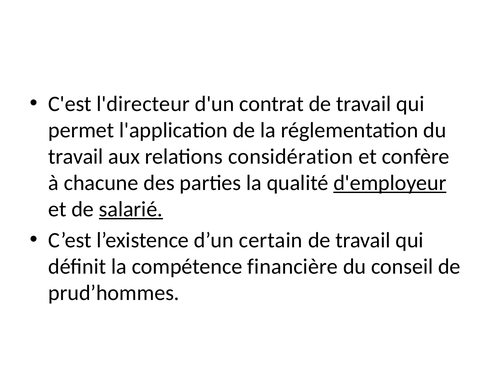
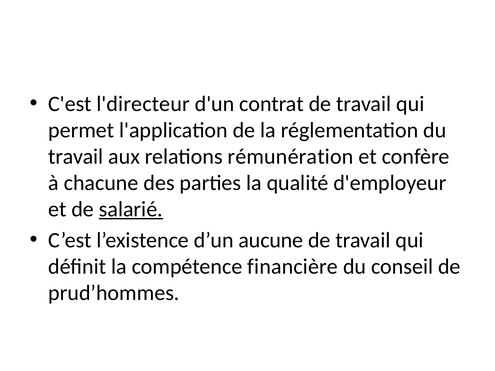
considération: considération -> rémunération
d'employeur underline: present -> none
certain: certain -> aucune
